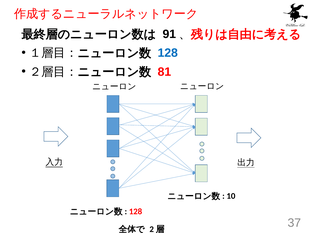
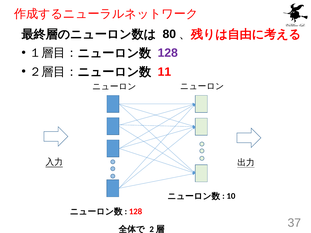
91: 91 -> 80
128 at (168, 53) colour: blue -> purple
81: 81 -> 11
